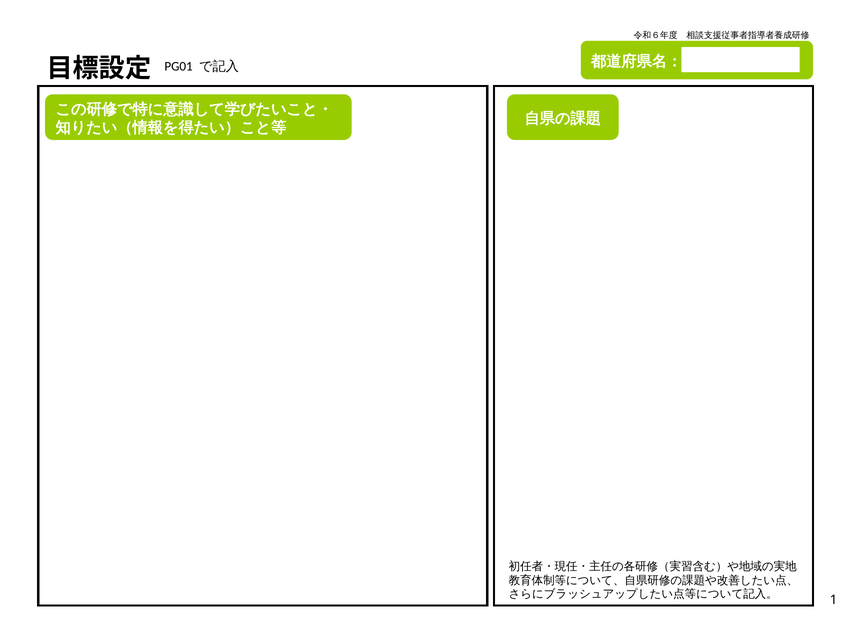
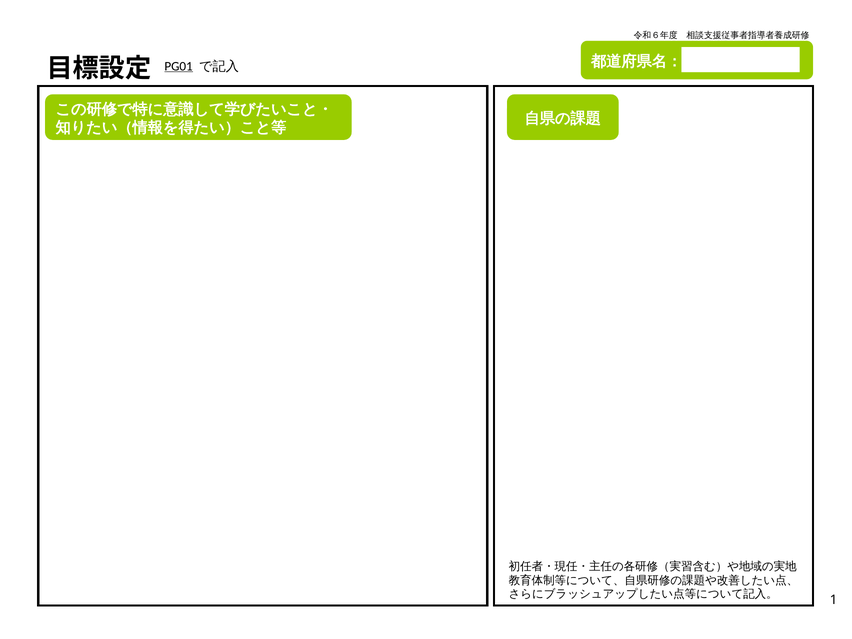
PG01 underline: none -> present
